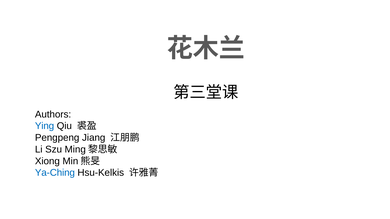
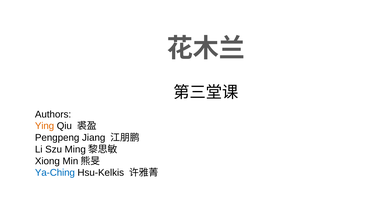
Ying colour: blue -> orange
